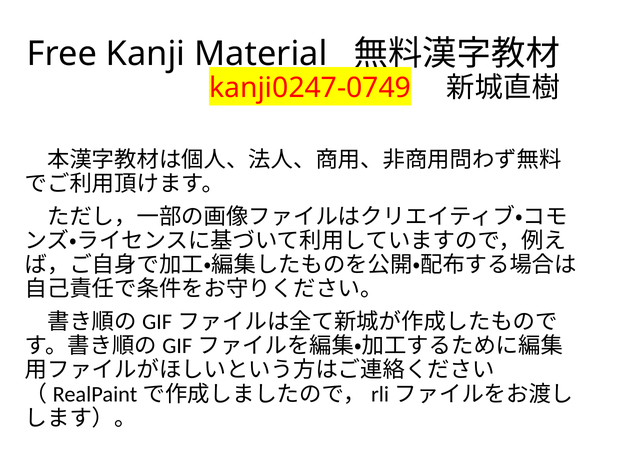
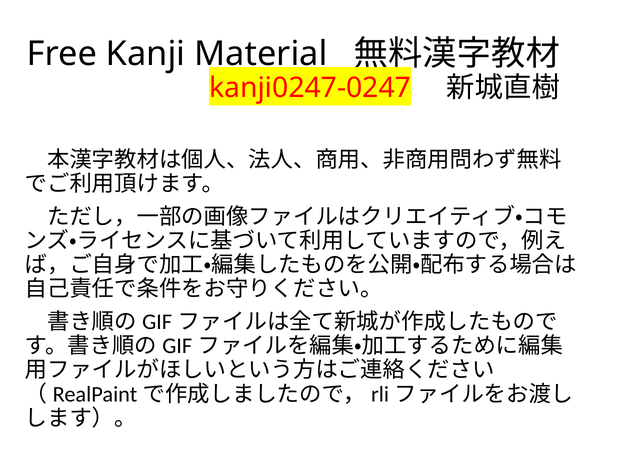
kanji0247-0749: kanji0247-0749 -> kanji0247-0247
